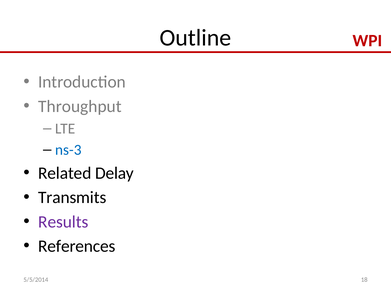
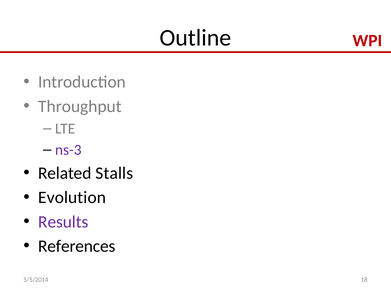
ns-3 colour: blue -> purple
Delay: Delay -> Stalls
Transmits: Transmits -> Evolution
